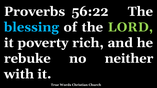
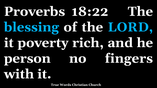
56:22: 56:22 -> 18:22
LORD colour: light green -> light blue
rebuke: rebuke -> person
neither: neither -> fingers
